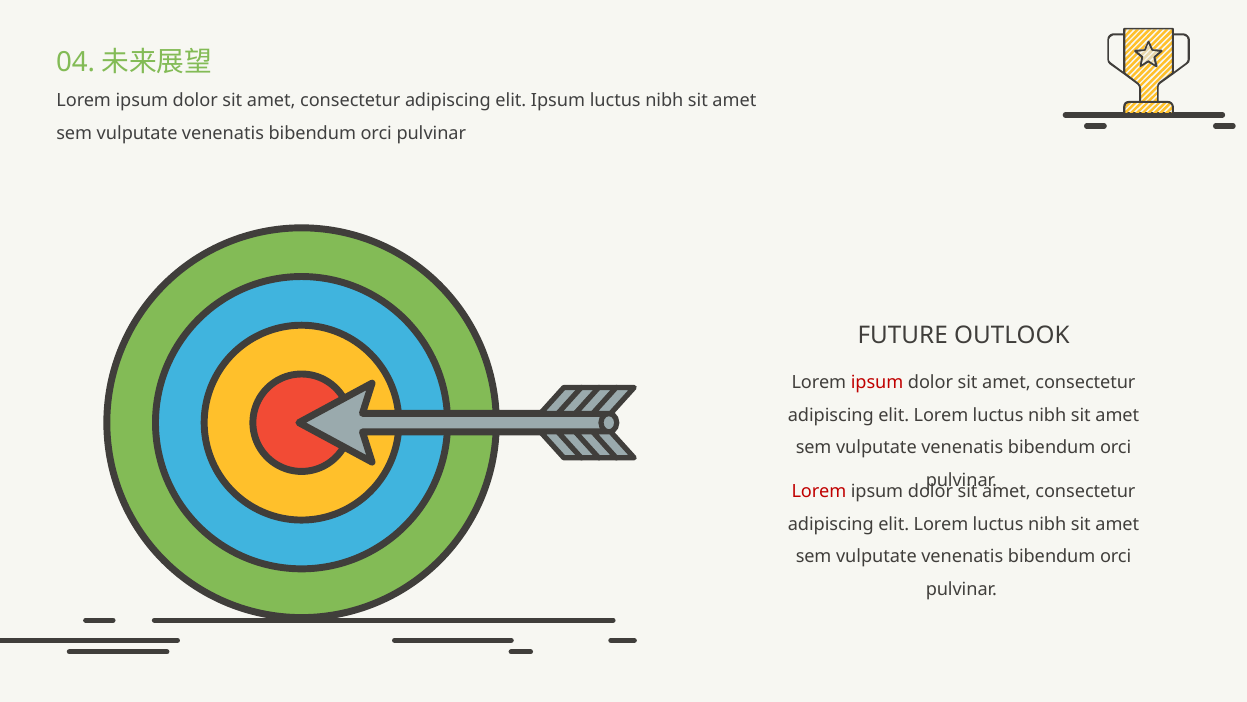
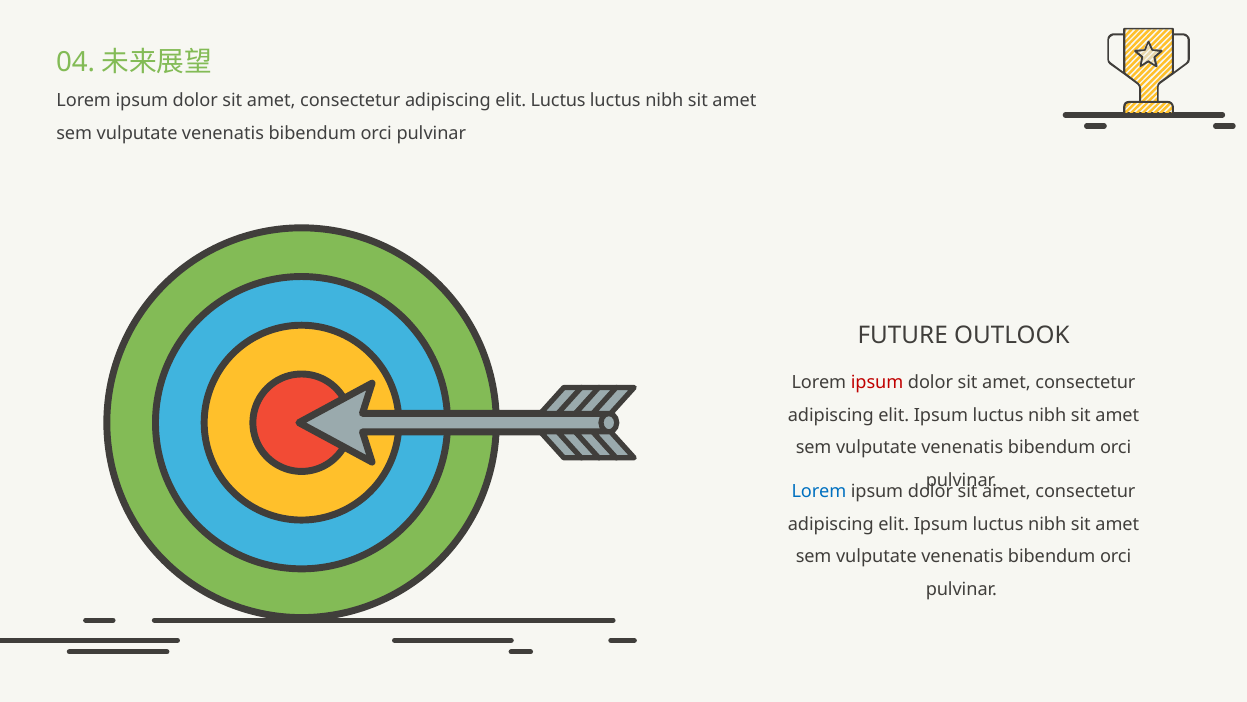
elit Ipsum: Ipsum -> Luctus
Lorem at (941, 415): Lorem -> Ipsum
Lorem at (819, 491) colour: red -> blue
Lorem at (941, 524): Lorem -> Ipsum
